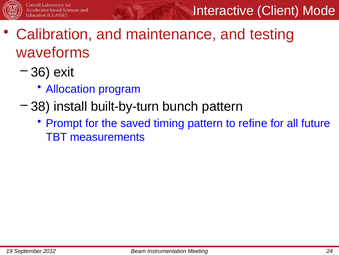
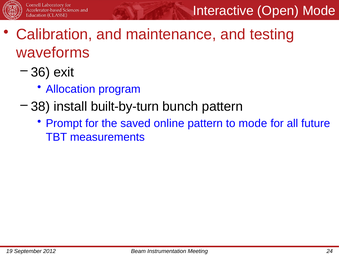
Client: Client -> Open
timing: timing -> online
to refine: refine -> mode
